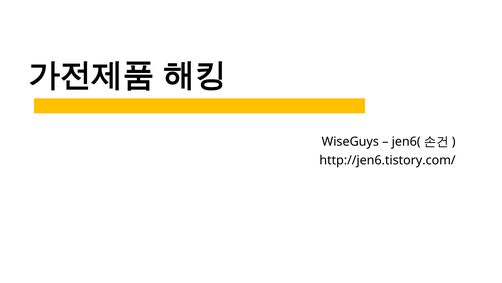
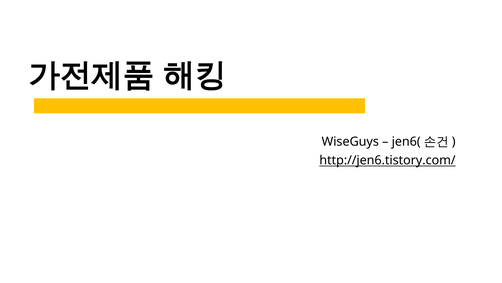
http://jen6.tistory.com/ underline: none -> present
